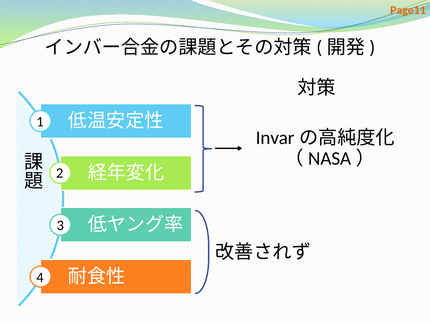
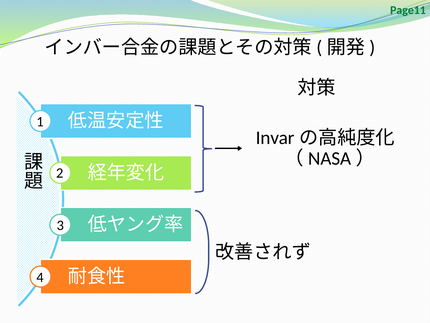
Page11 colour: orange -> green
